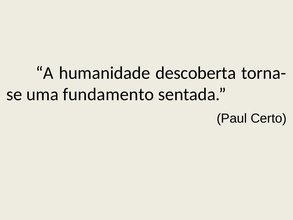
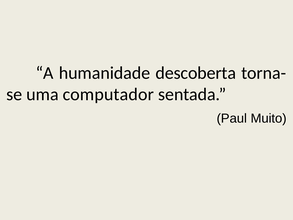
fundamento: fundamento -> computador
Certo: Certo -> Muito
